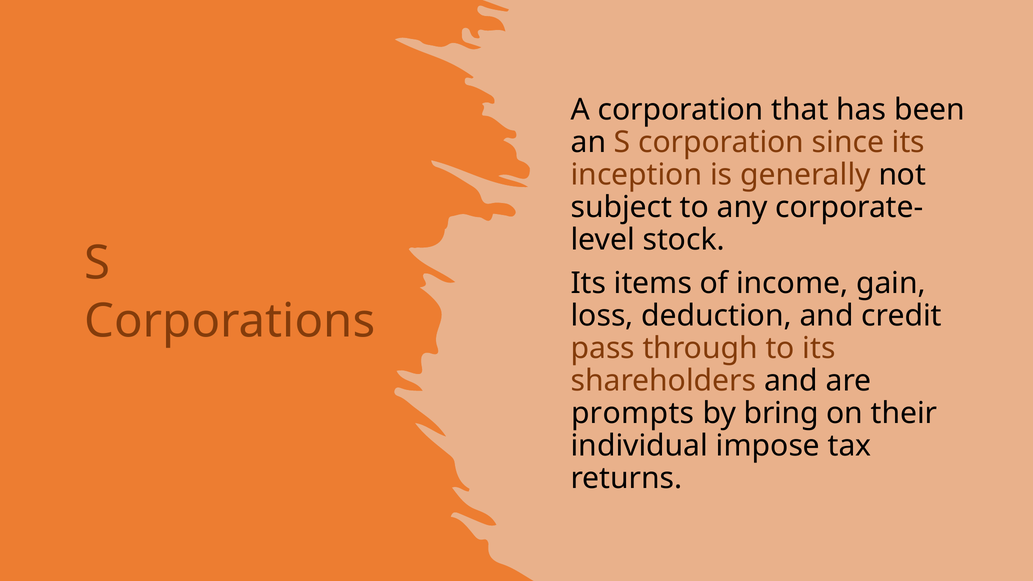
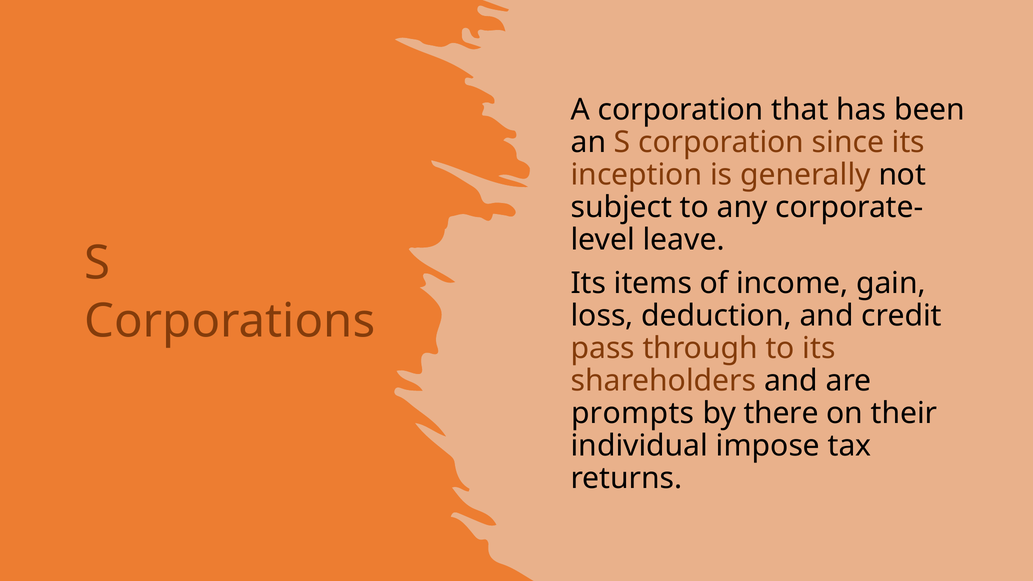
stock: stock -> leave
bring: bring -> there
